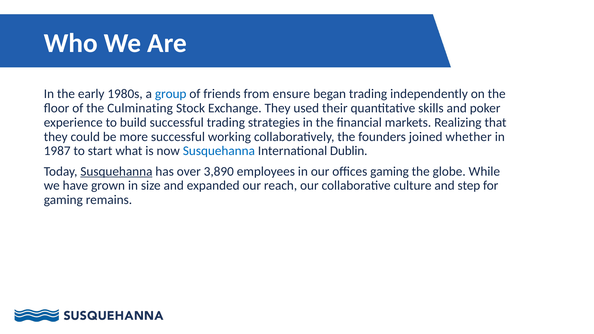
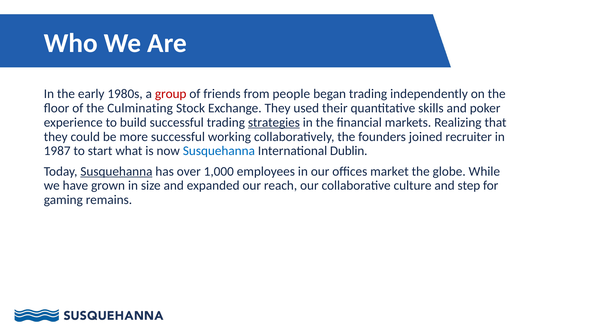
group colour: blue -> red
ensure: ensure -> people
strategies underline: none -> present
whether: whether -> recruiter
3,890: 3,890 -> 1,000
offices gaming: gaming -> market
